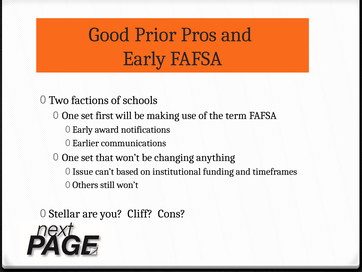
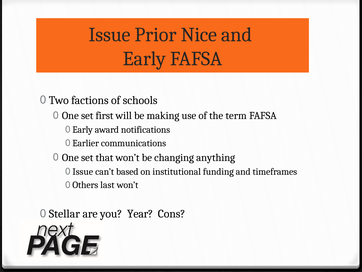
Good at (109, 35): Good -> Issue
Pros: Pros -> Nice
still: still -> last
Cliff: Cliff -> Year
